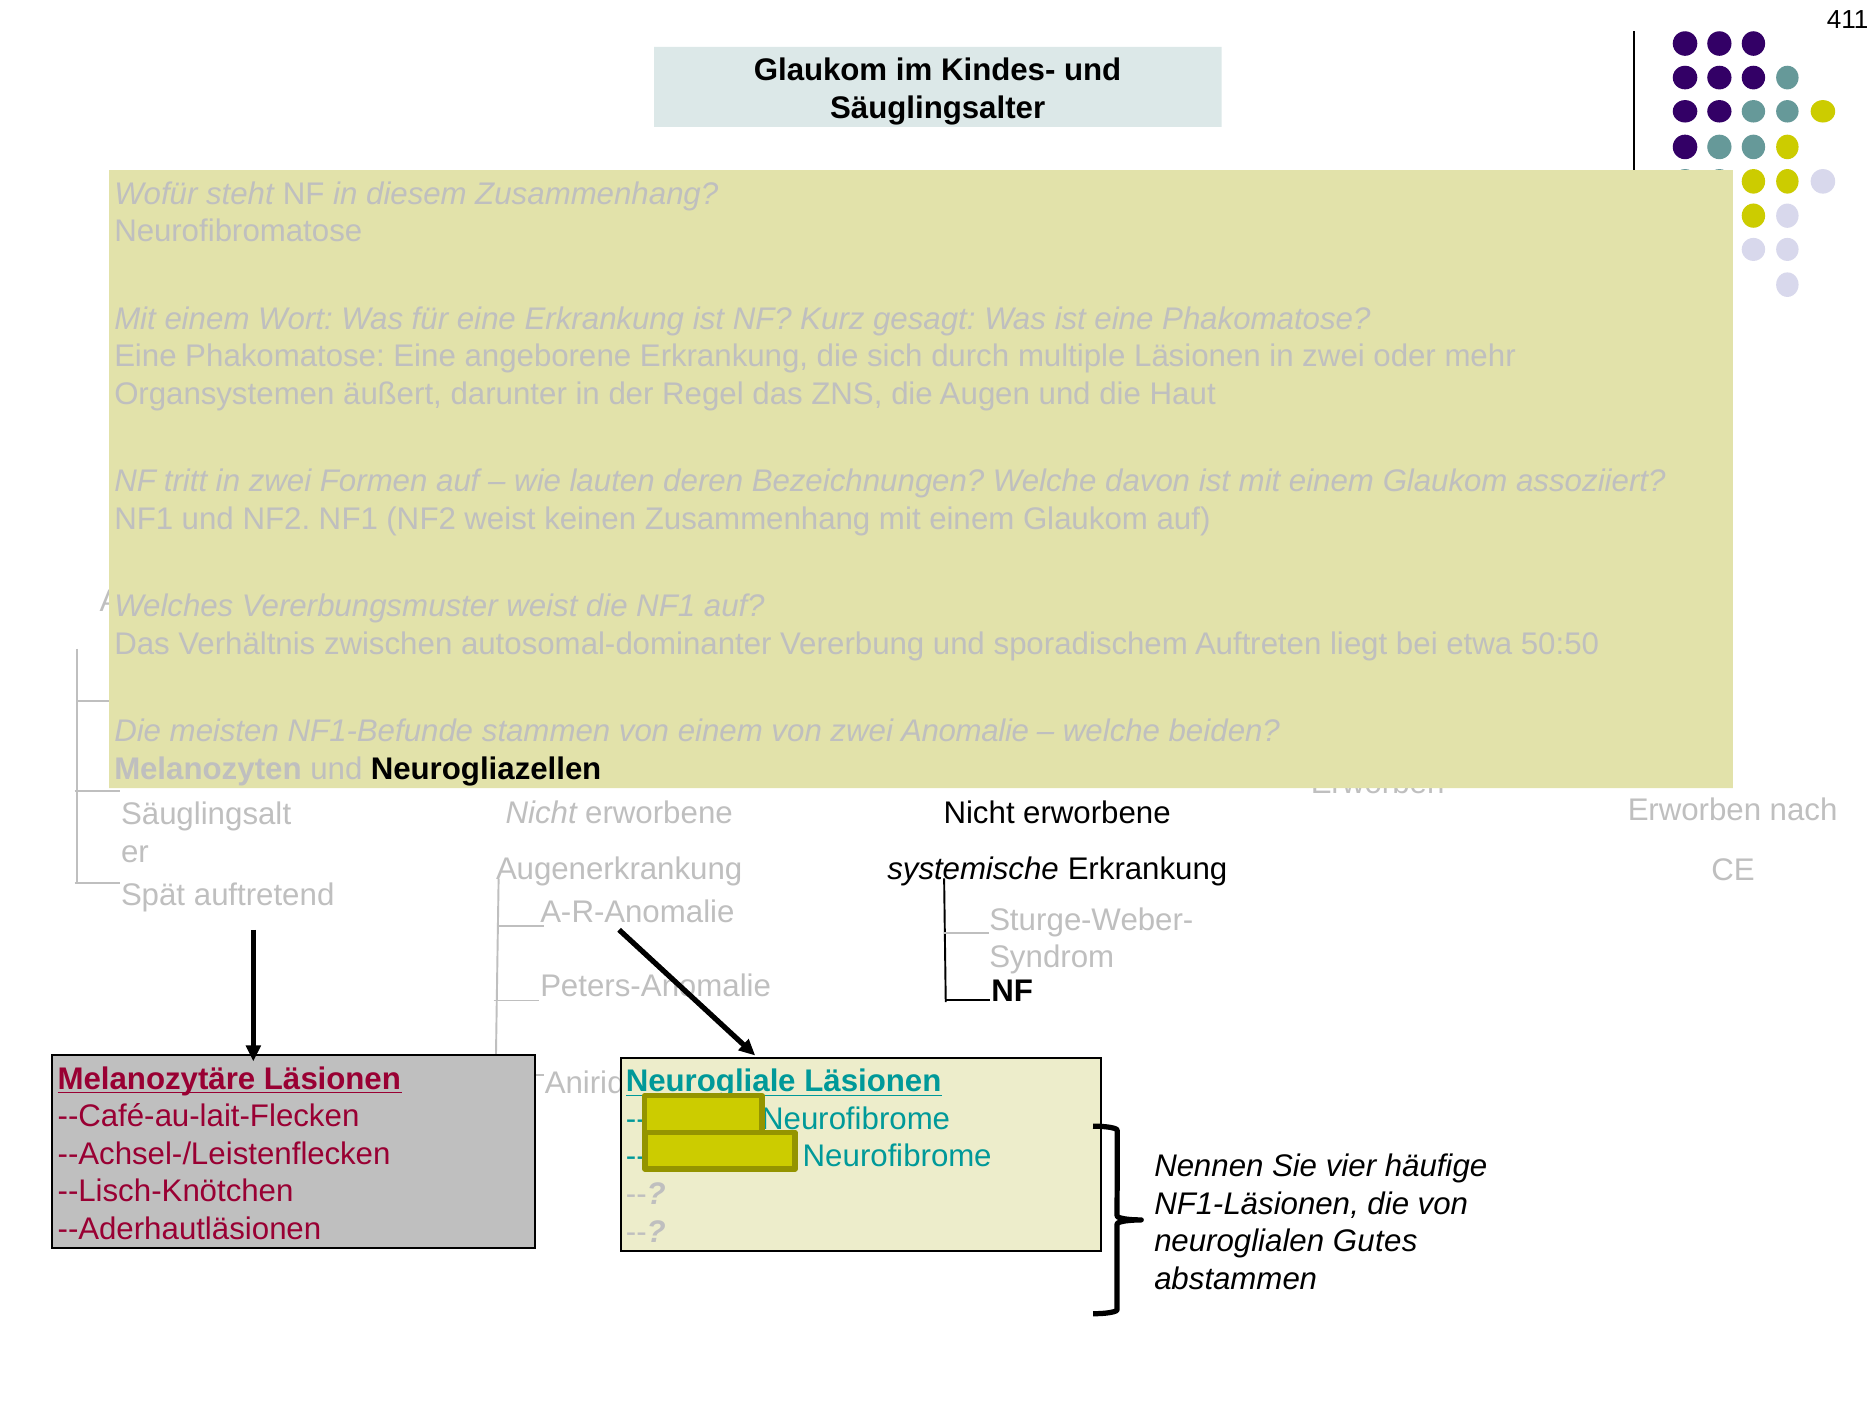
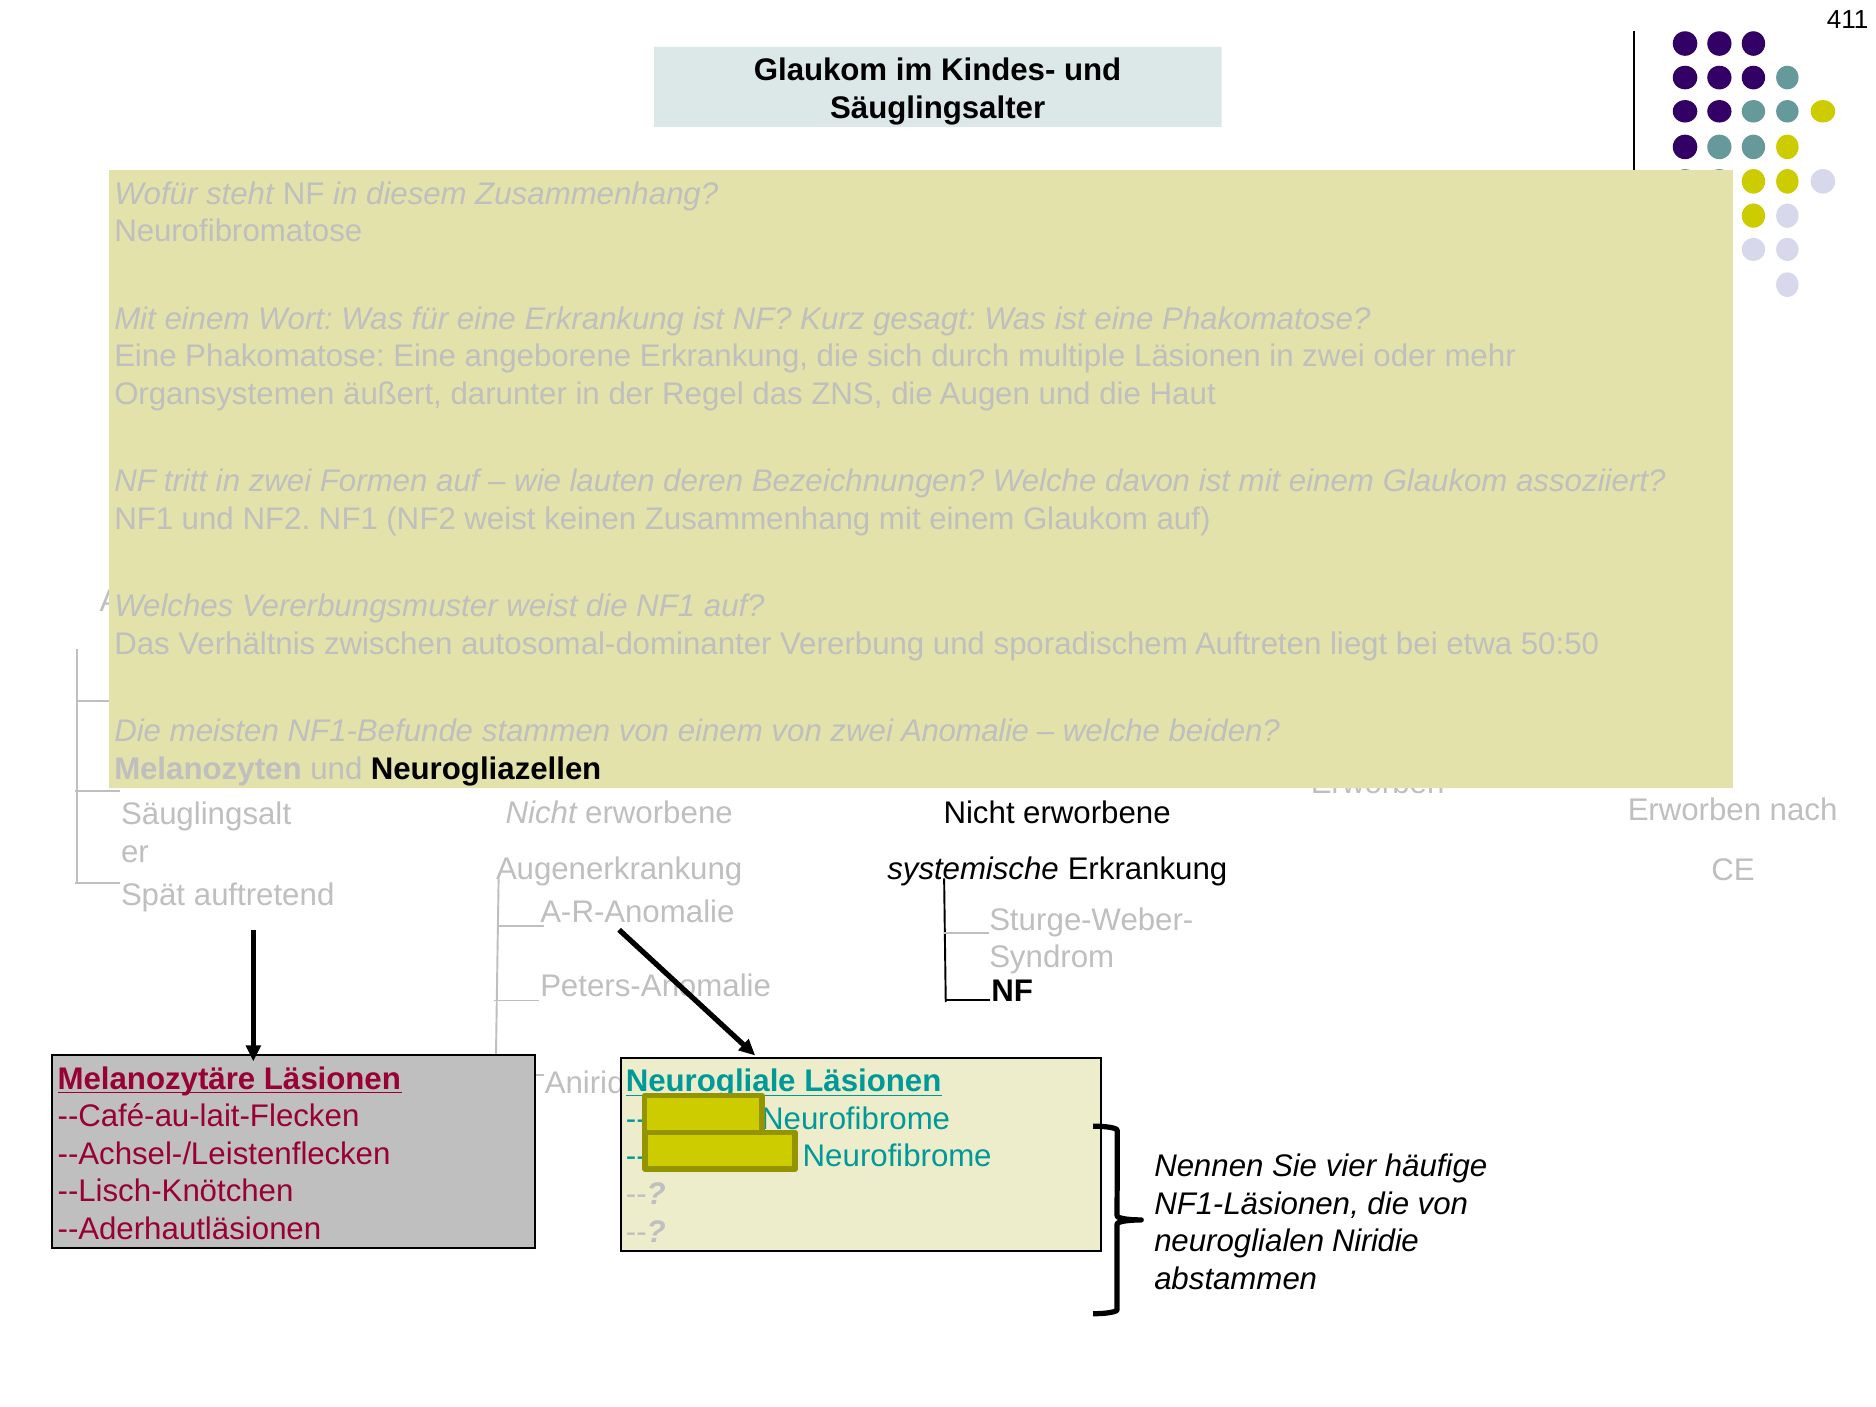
Gutes: Gutes -> Niridie
